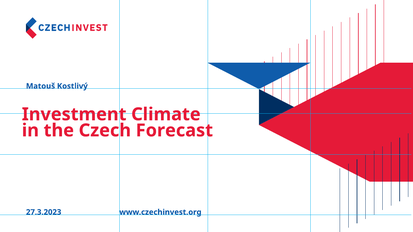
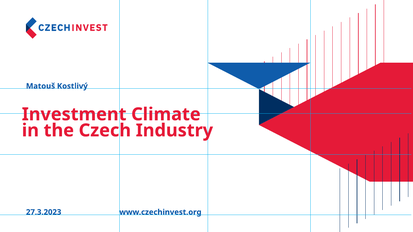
Forecast: Forecast -> Industry
